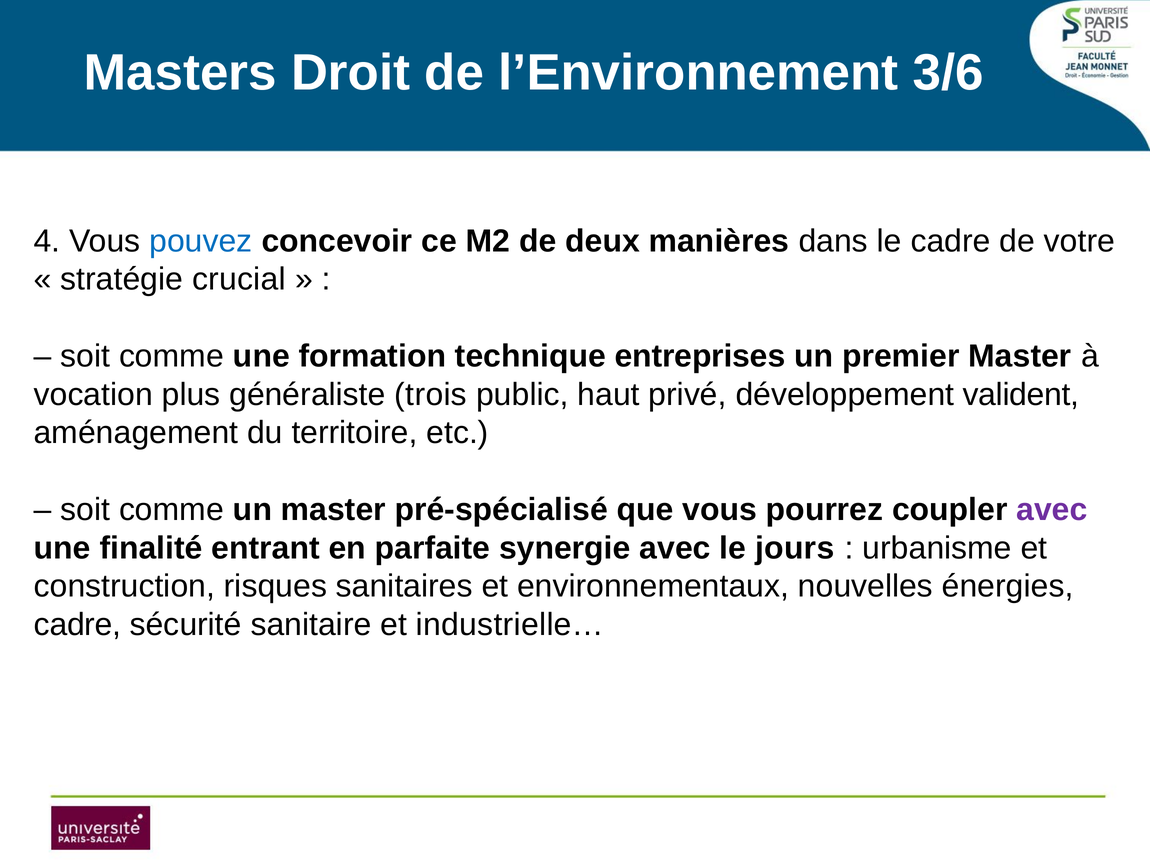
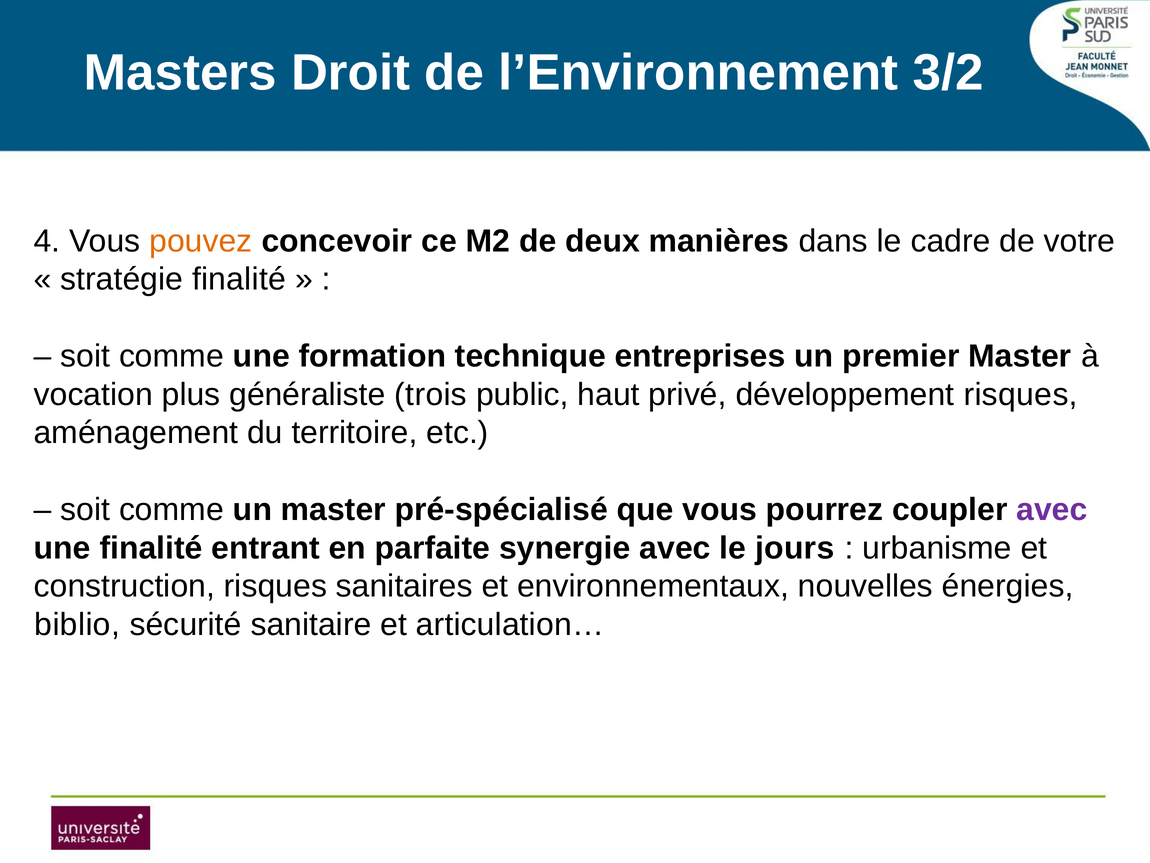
3/6: 3/6 -> 3/2
pouvez colour: blue -> orange
stratégie crucial: crucial -> finalité
développement valident: valident -> risques
cadre at (77, 624): cadre -> biblio
industrielle…: industrielle… -> articulation…
